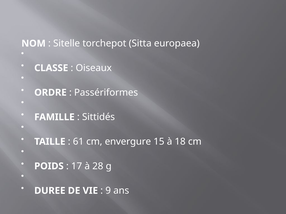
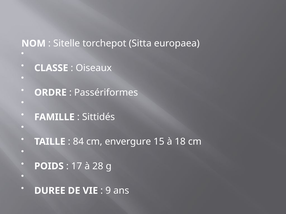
61: 61 -> 84
